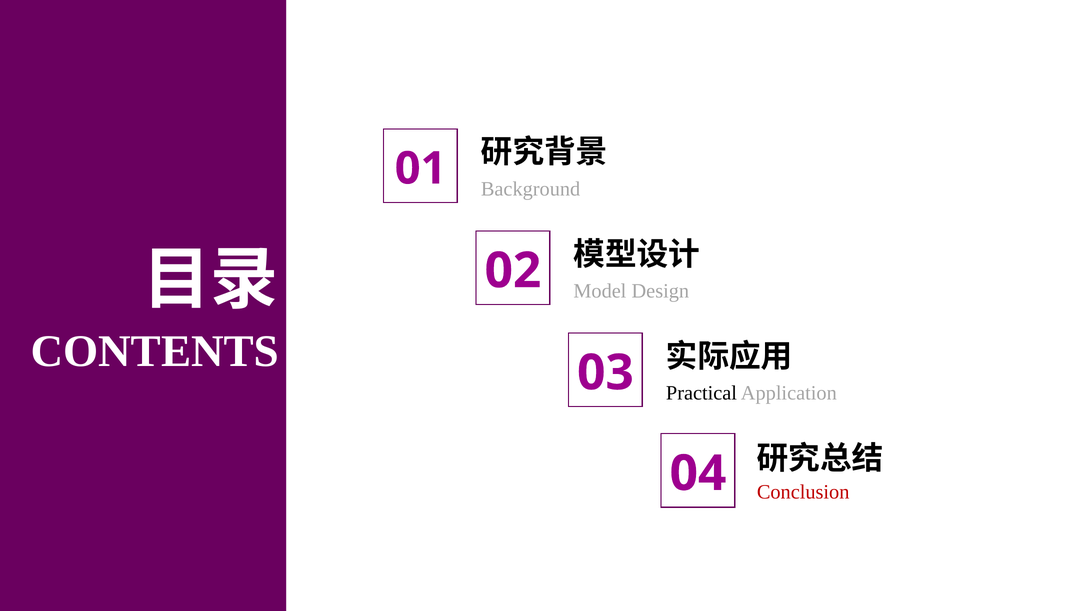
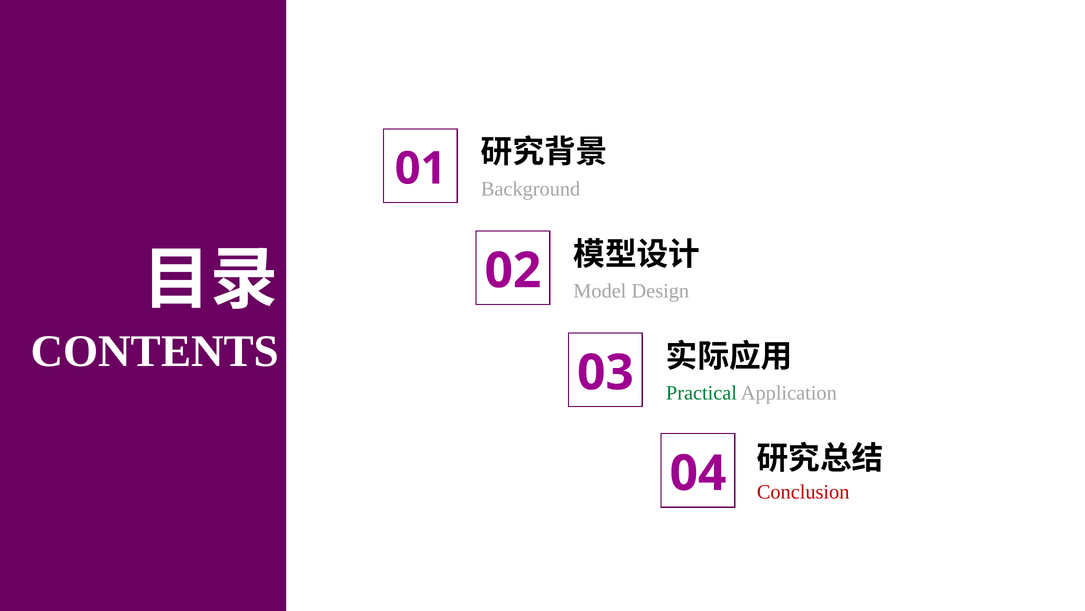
Practical colour: black -> green
